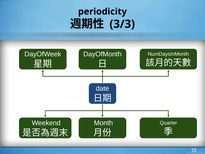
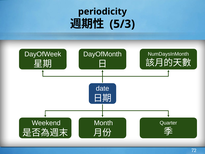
3/3: 3/3 -> 5/3
